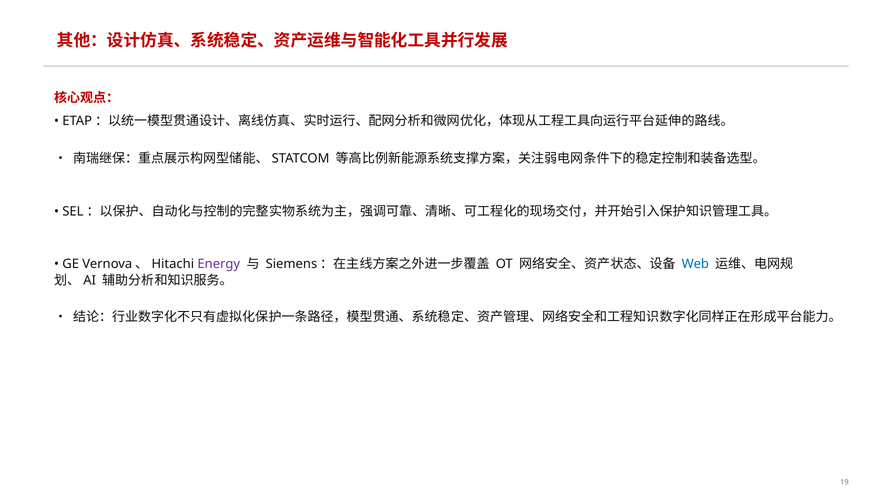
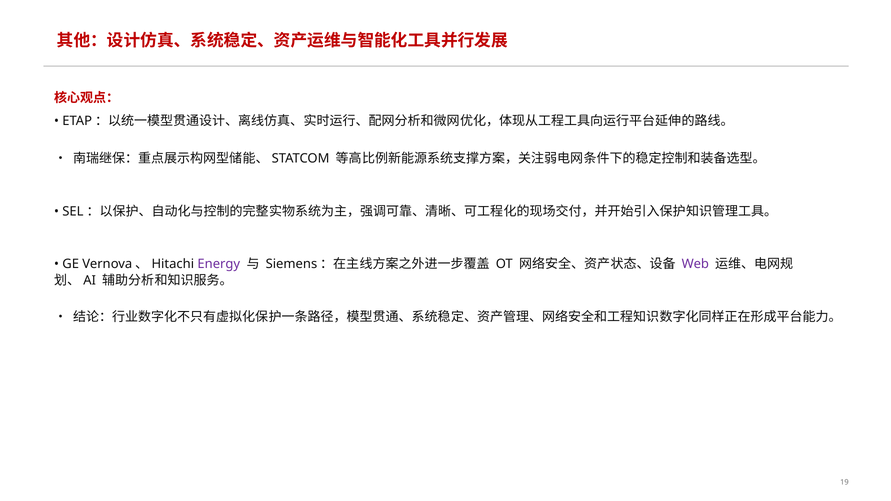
Web colour: blue -> purple
